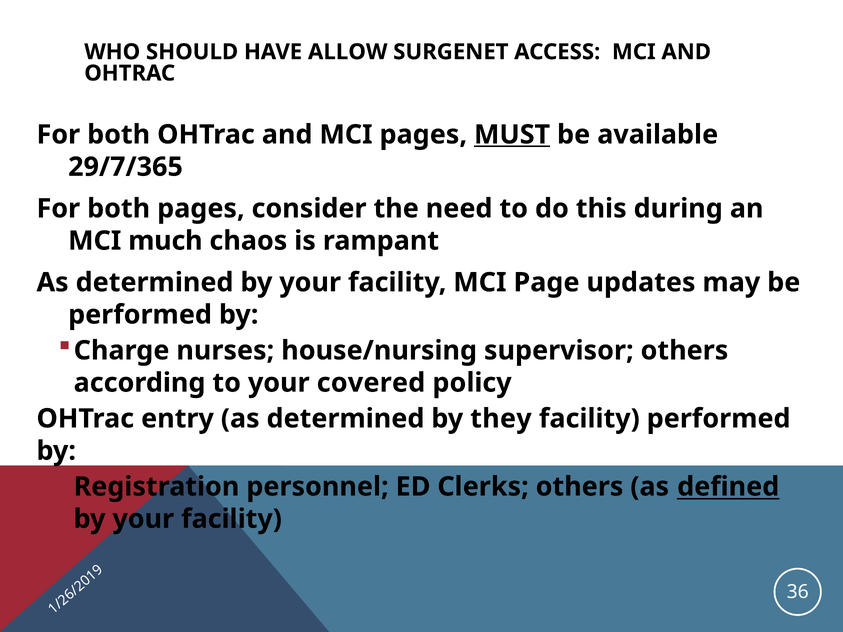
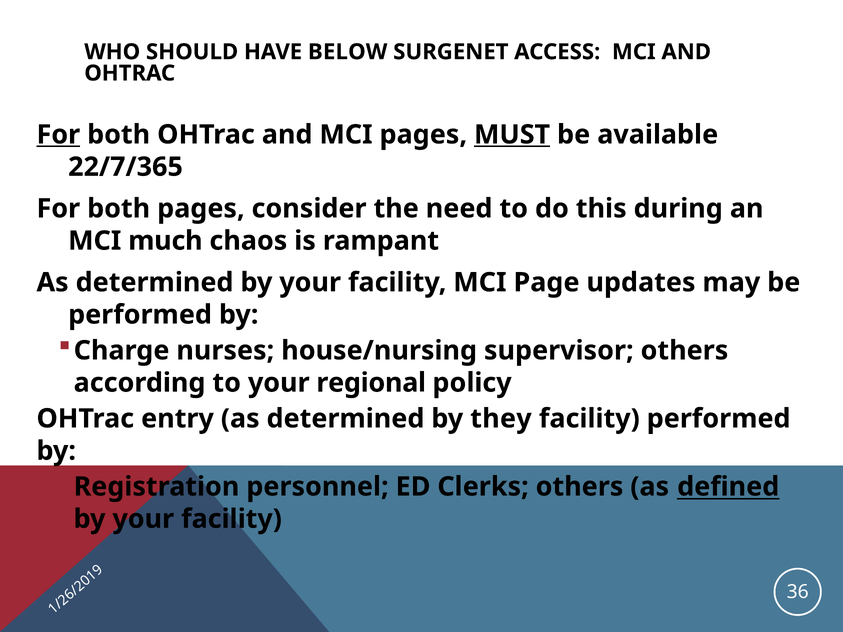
ALLOW: ALLOW -> BELOW
For at (58, 135) underline: none -> present
29/7/365: 29/7/365 -> 22/7/365
covered: covered -> regional
